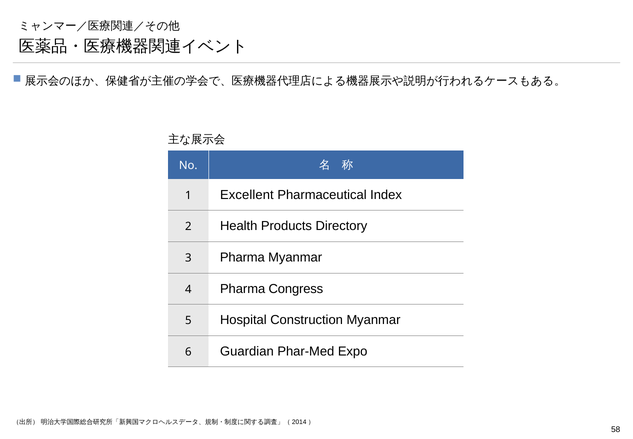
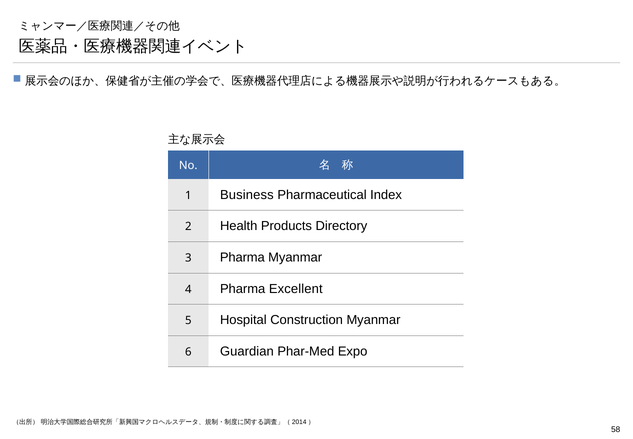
Excellent: Excellent -> Business
Congress: Congress -> Excellent
